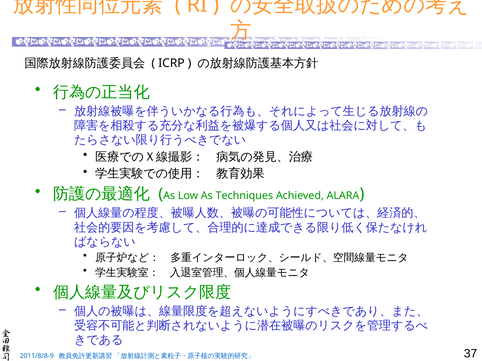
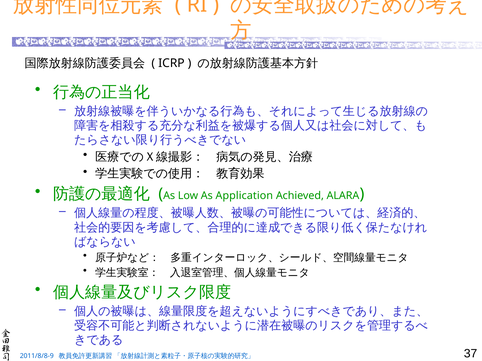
Techniques: Techniques -> Application
